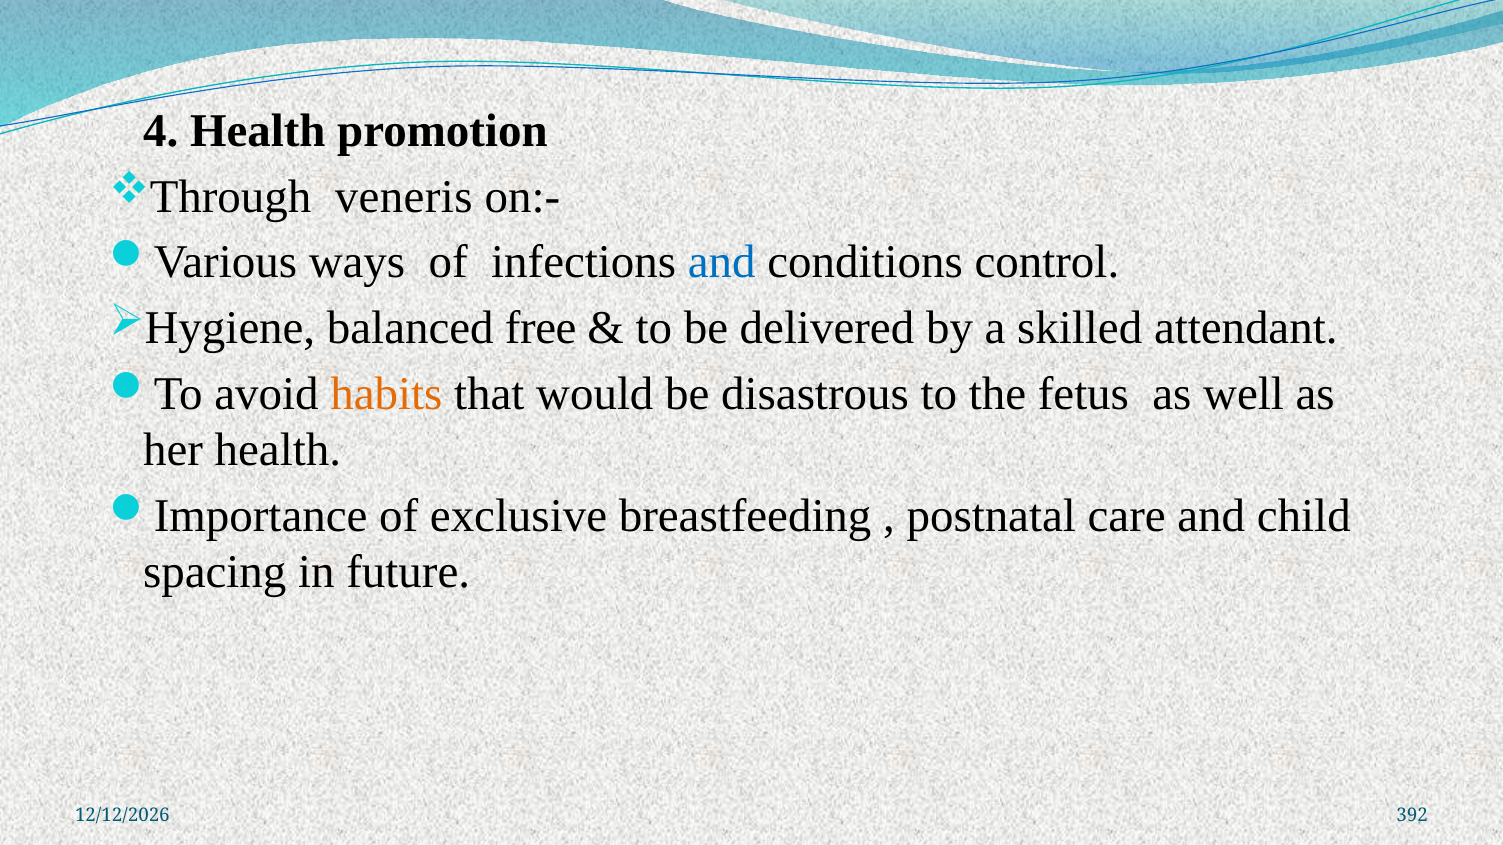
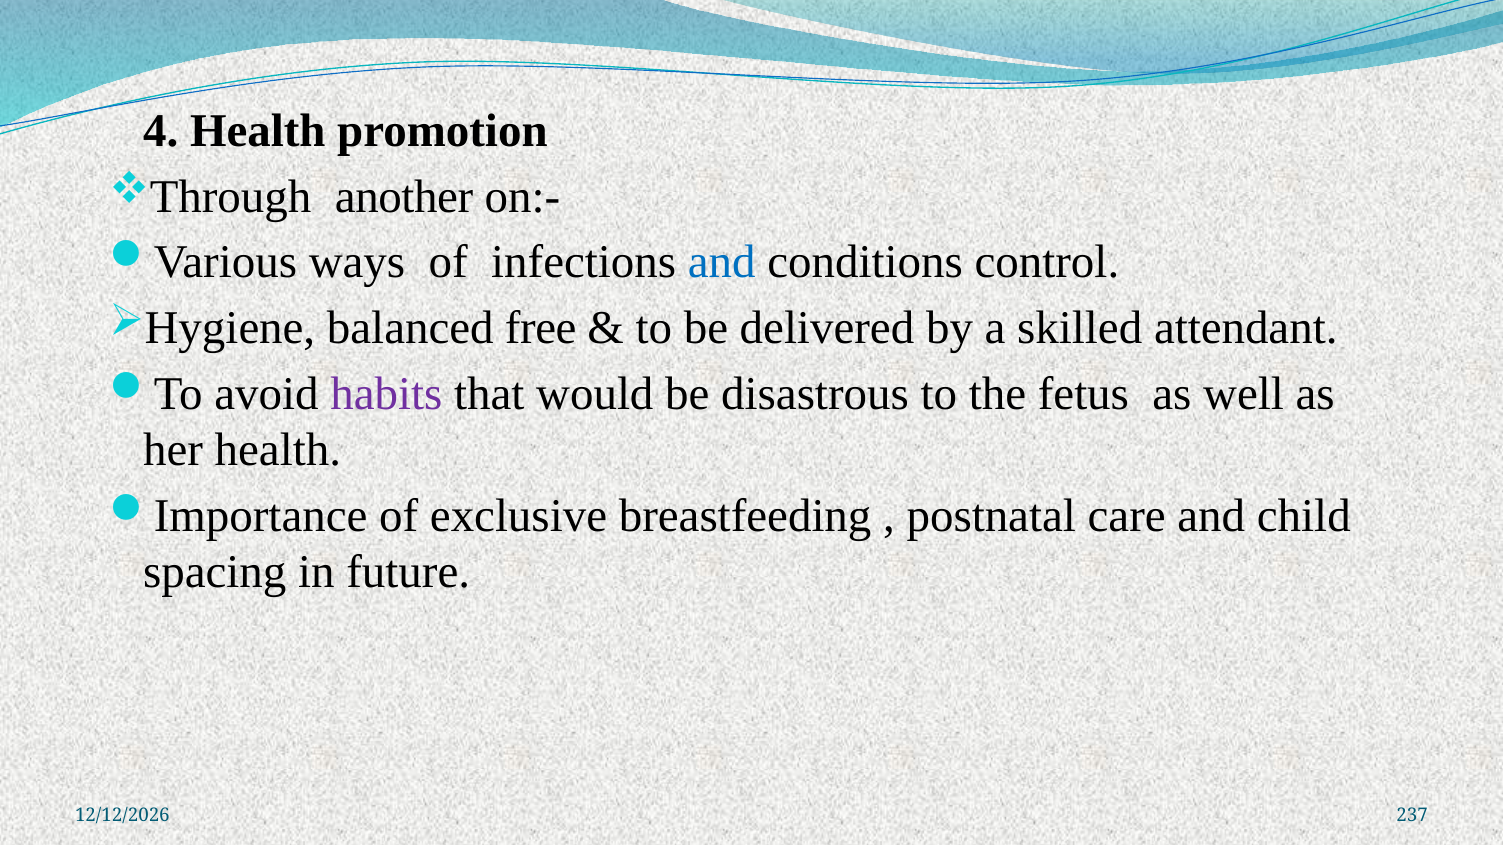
veneris: veneris -> another
habits colour: orange -> purple
392: 392 -> 237
